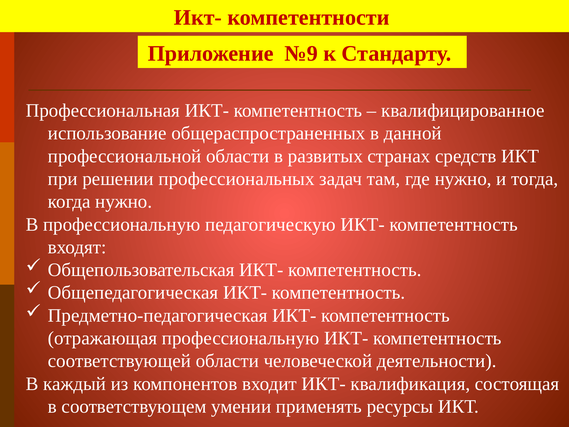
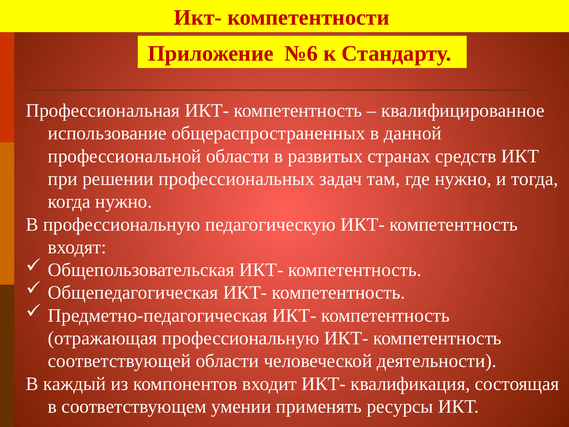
№9: №9 -> №6
